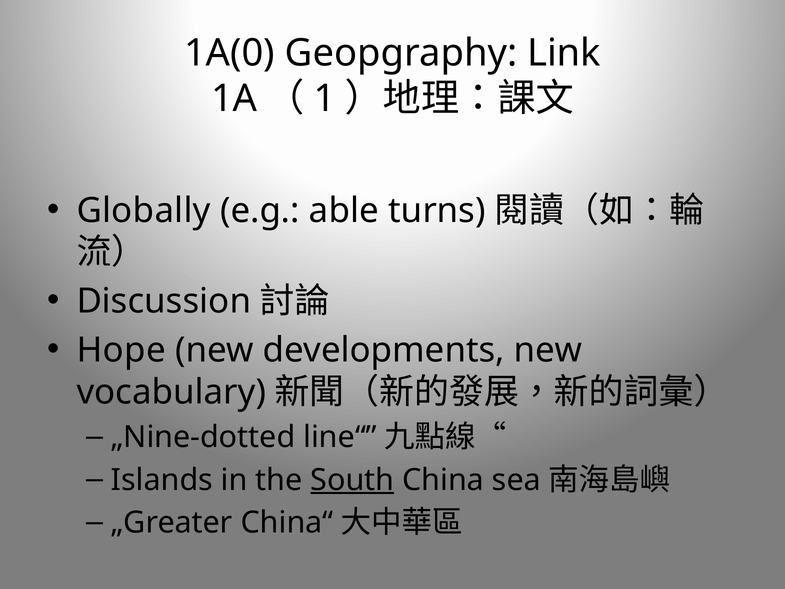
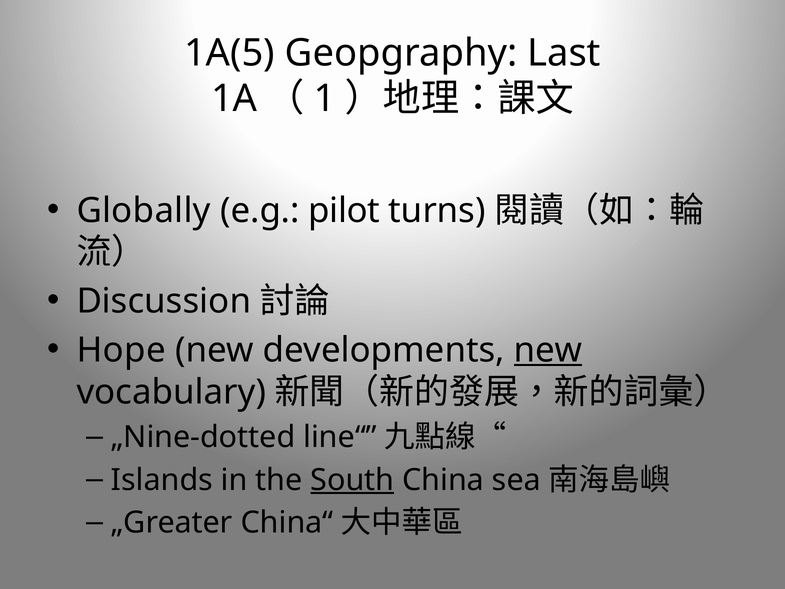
1A(0: 1A(0 -> 1A(5
Link: Link -> Last
able: able -> pilot
new at (548, 350) underline: none -> present
